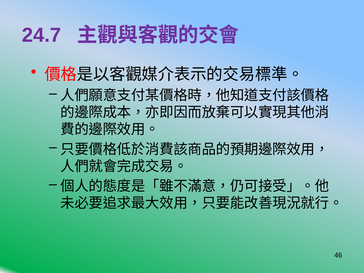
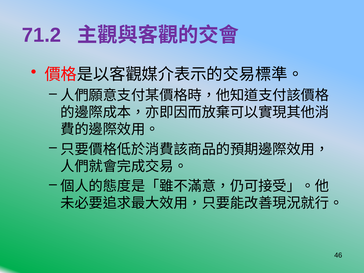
24.7: 24.7 -> 71.2
